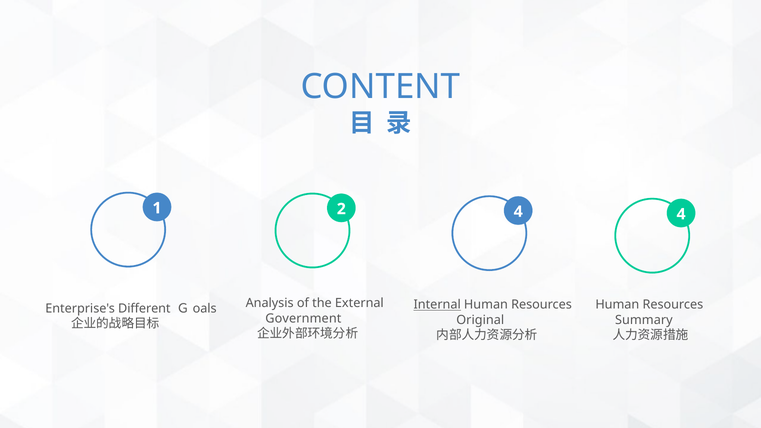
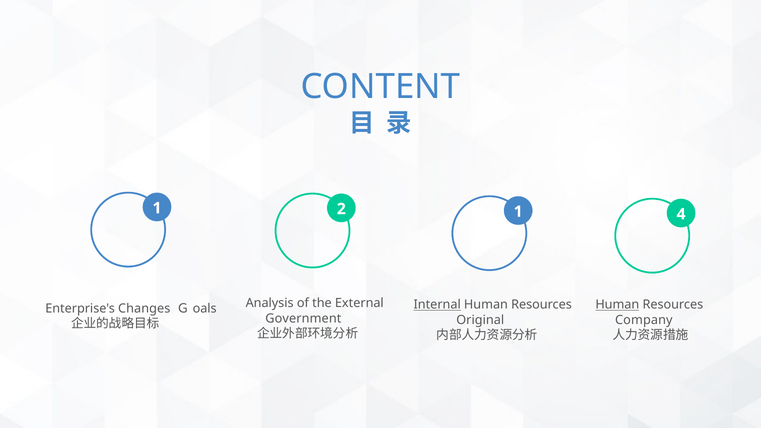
2 4: 4 -> 1
Human at (617, 305) underline: none -> present
Different: Different -> Changes
Summary: Summary -> Company
